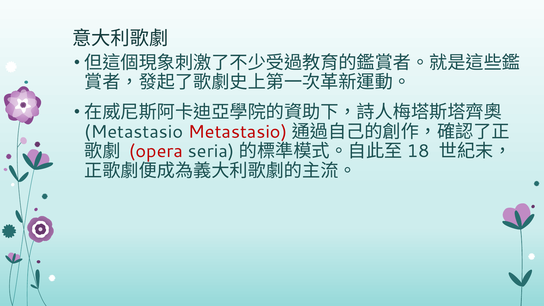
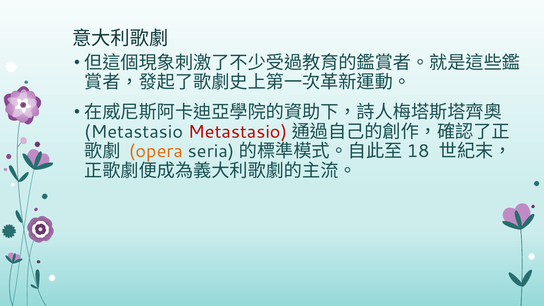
opera colour: red -> orange
